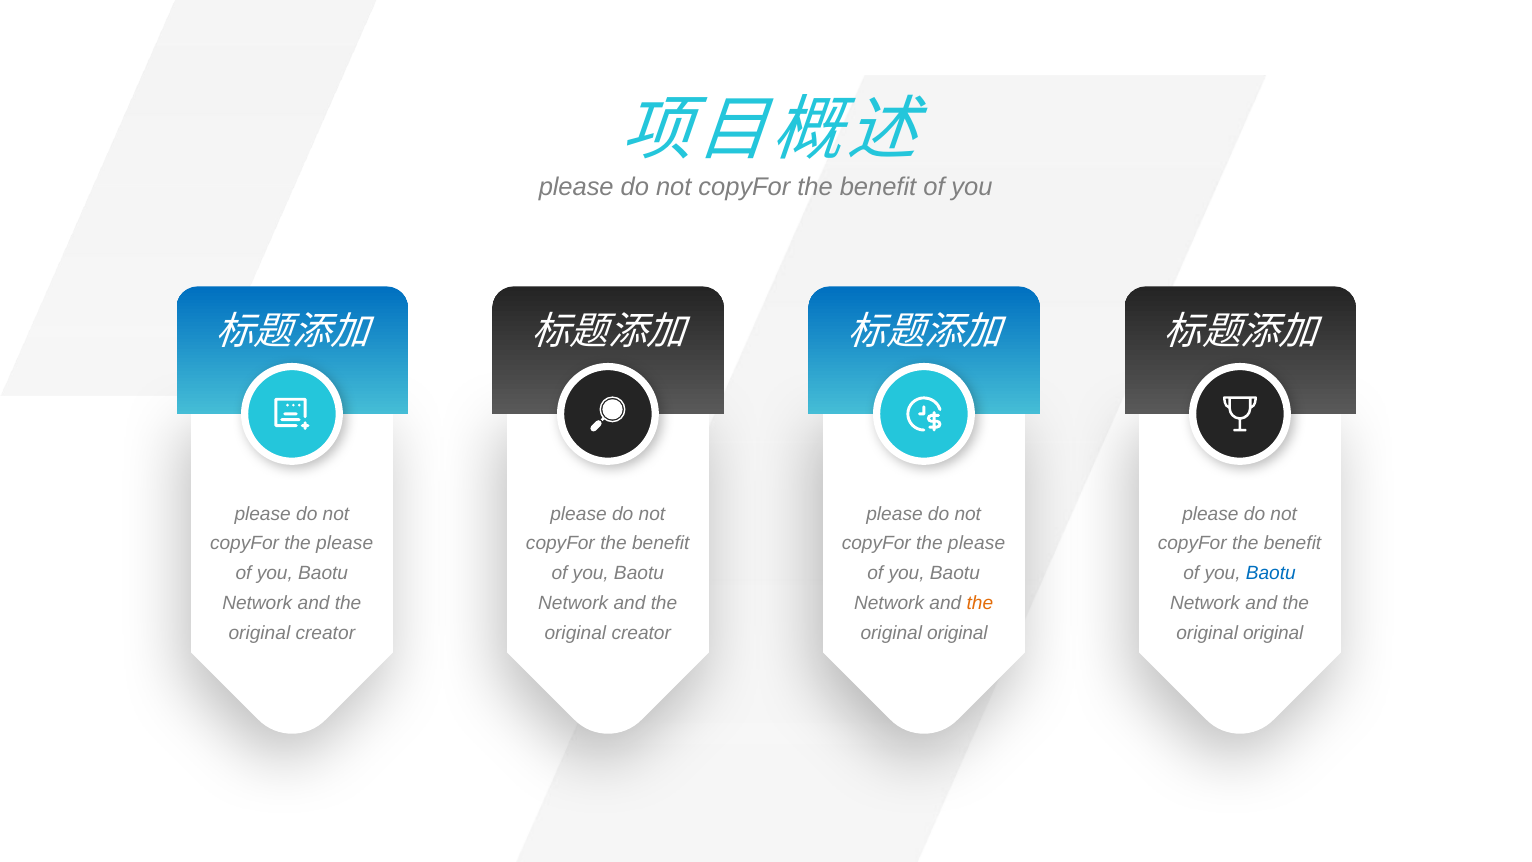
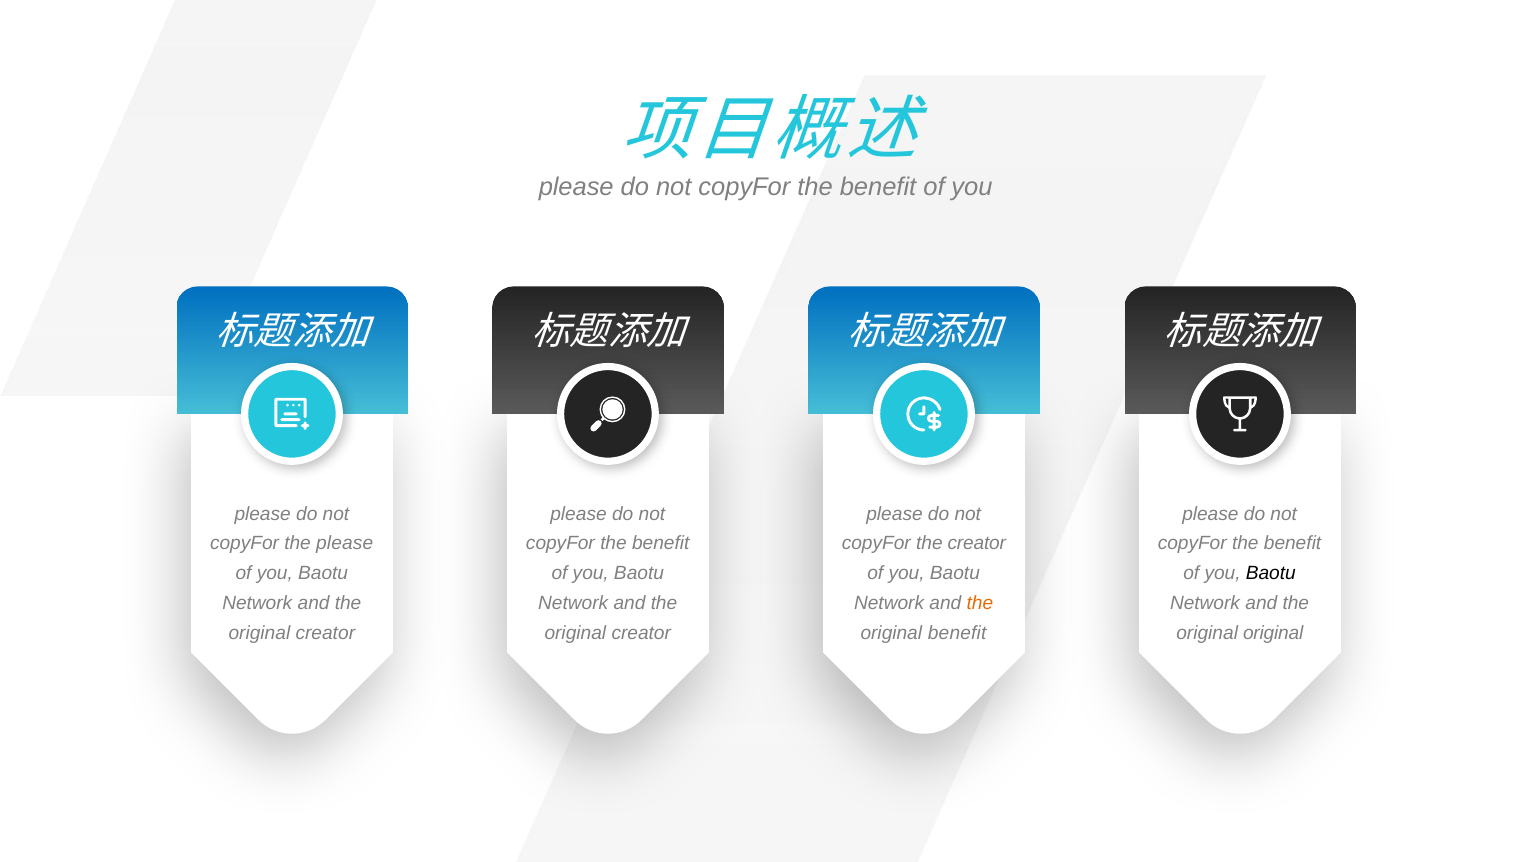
please at (977, 543): please -> creator
Baotu at (1271, 573) colour: blue -> black
original at (957, 633): original -> benefit
